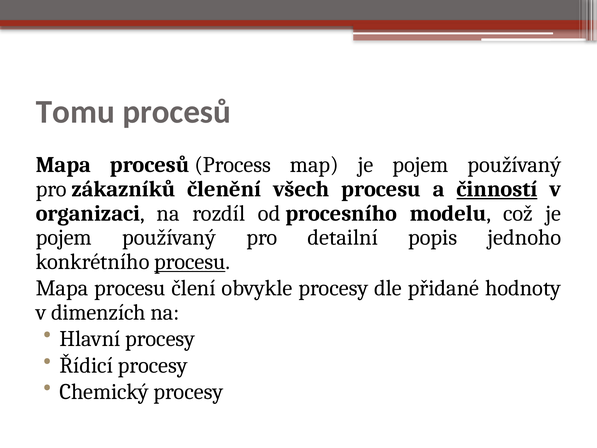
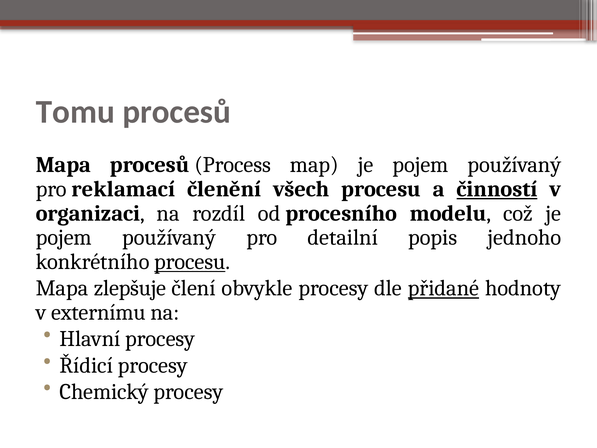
zákazníků: zákazníků -> reklamací
Mapa procesu: procesu -> zlepšuje
přidané underline: none -> present
dimenzích: dimenzích -> externímu
